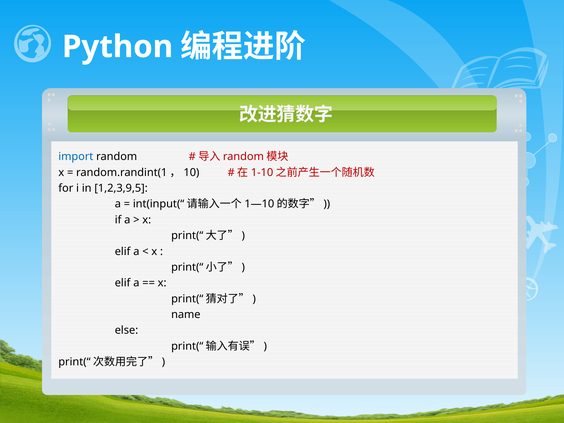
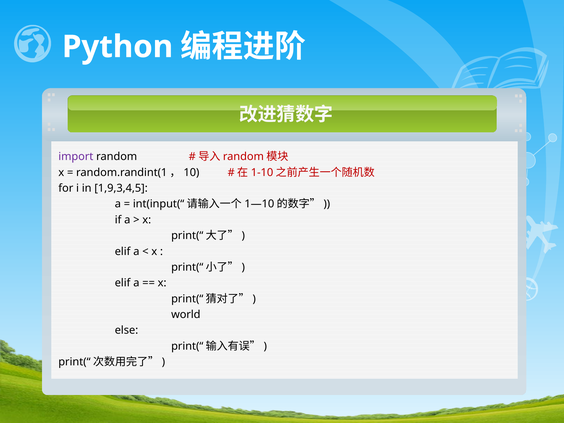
import colour: blue -> purple
1,2,3,9,5: 1,2,3,9,5 -> 1,9,3,4,5
name: name -> world
